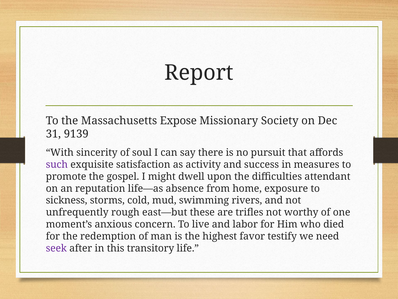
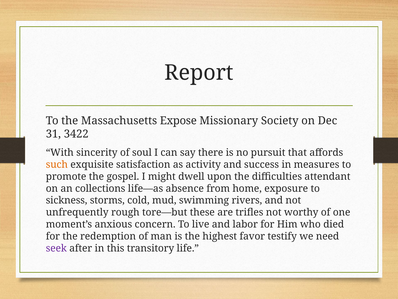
9139: 9139 -> 3422
such colour: purple -> orange
reputation: reputation -> collections
east—but: east—but -> tore—but
